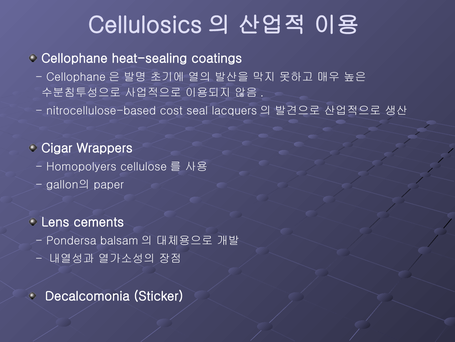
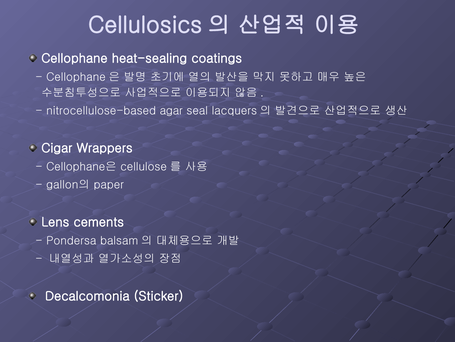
cost: cost -> agar
Homopolyers at (81, 166): Homopolyers -> Cellophane은
